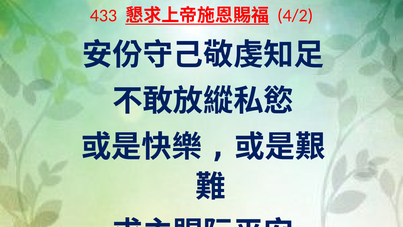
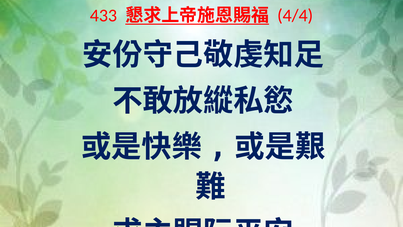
4/2: 4/2 -> 4/4
